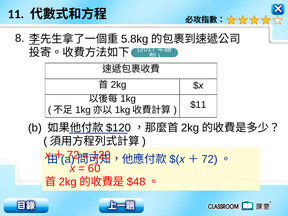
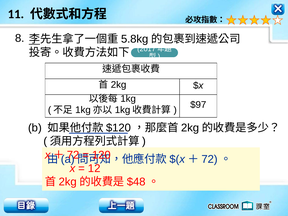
$11: $11 -> $97
60: 60 -> 12
